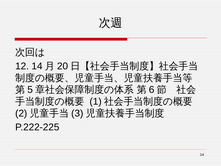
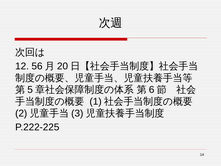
12 14: 14 -> 56
